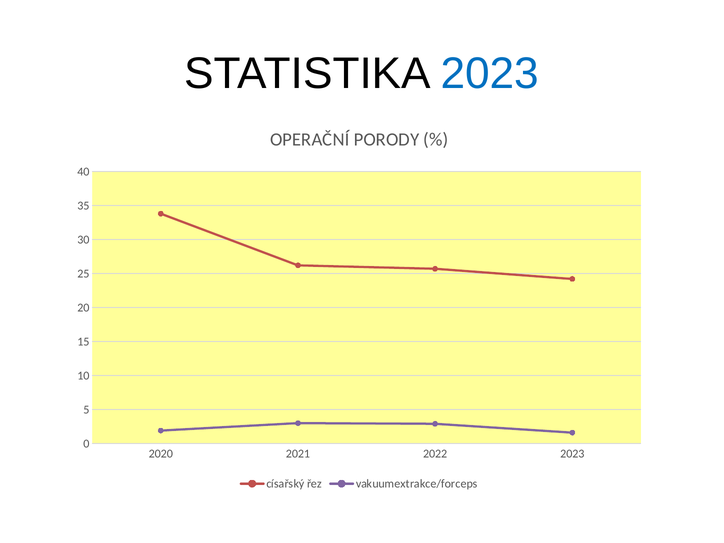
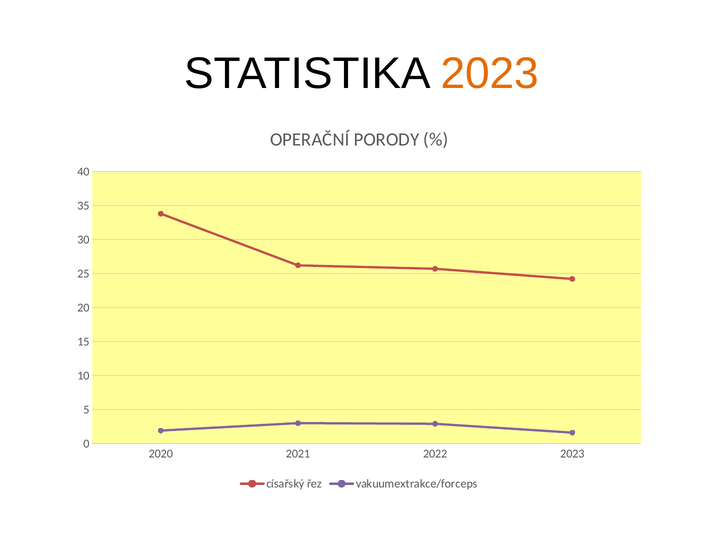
2023 at (490, 73) colour: blue -> orange
